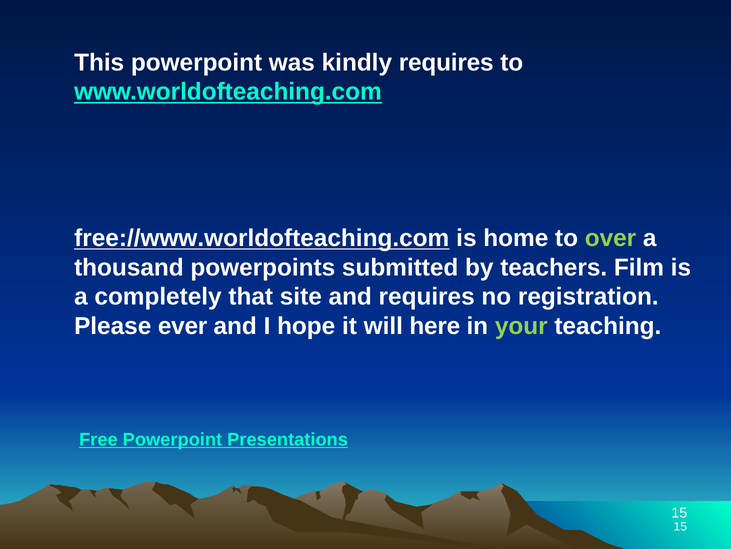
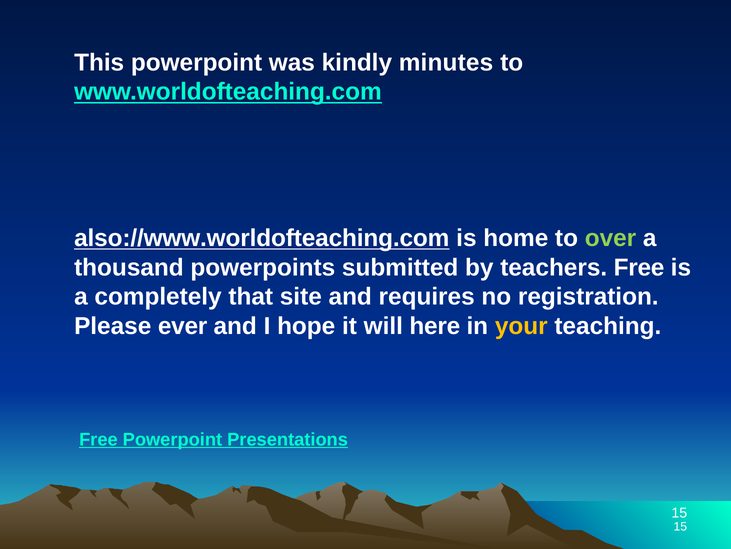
kindly requires: requires -> minutes
free://www.worldofteaching.com: free://www.worldofteaching.com -> also://www.worldofteaching.com
teachers Film: Film -> Free
your colour: light green -> yellow
